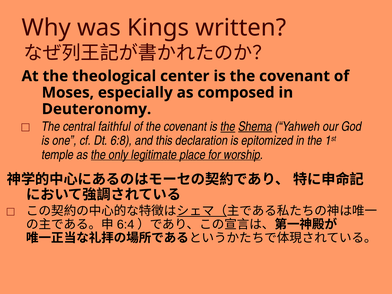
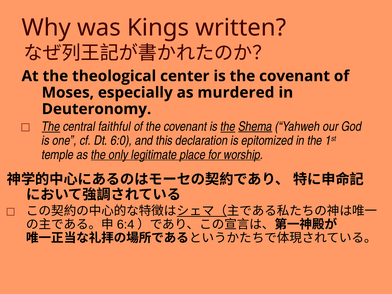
composed: composed -> murdered
The at (51, 127) underline: none -> present
6:8: 6:8 -> 6:0
